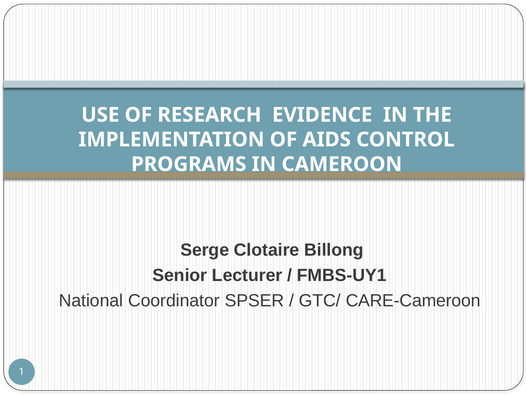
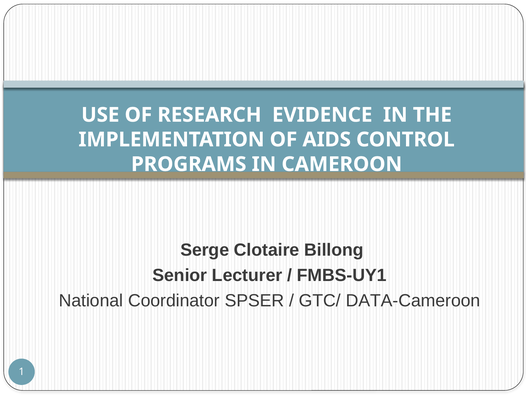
CARE-Cameroon: CARE-Cameroon -> DATA-Cameroon
